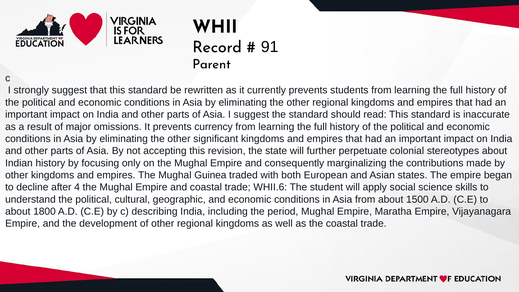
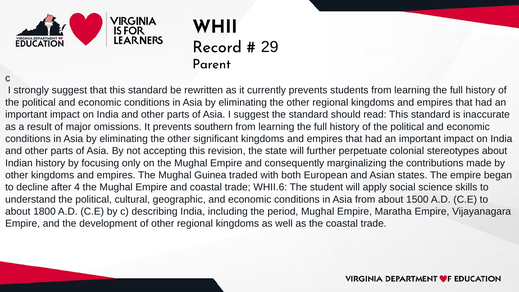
91: 91 -> 29
currency: currency -> southern
